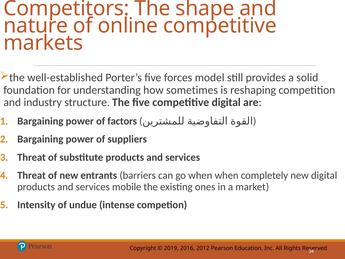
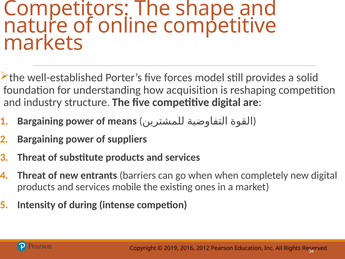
sometimes: sometimes -> acquisition
factors: factors -> means
undue: undue -> during
